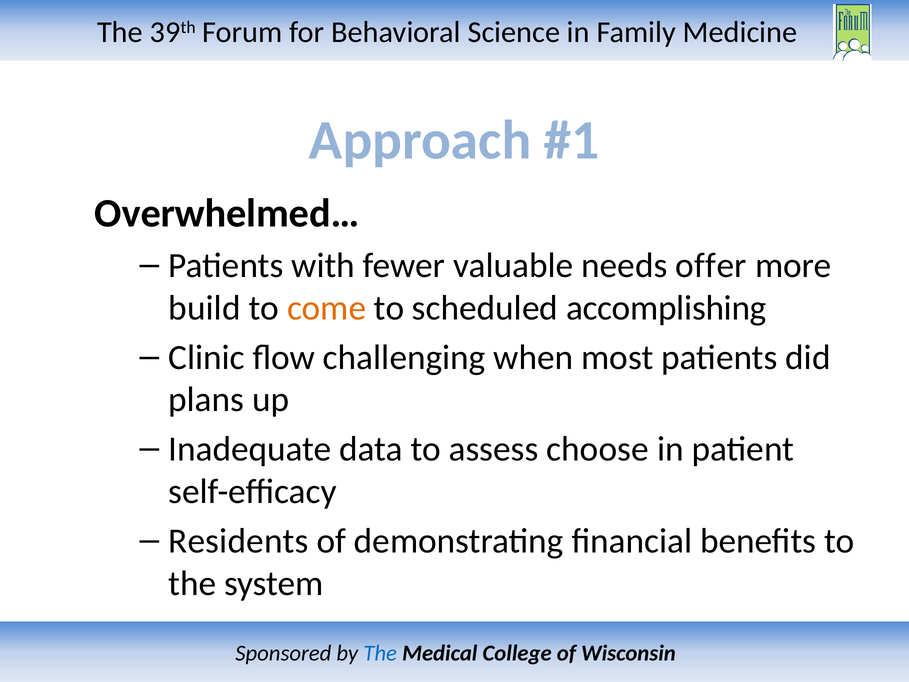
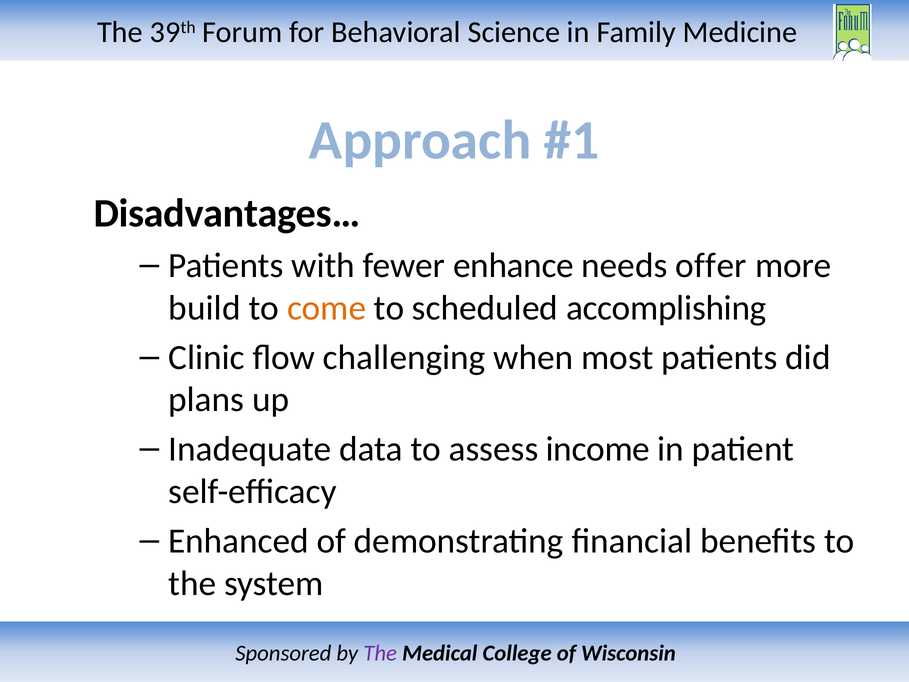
Overwhelmed…: Overwhelmed… -> Disadvantages…
valuable: valuable -> enhance
choose: choose -> income
Residents: Residents -> Enhanced
The at (380, 653) colour: blue -> purple
